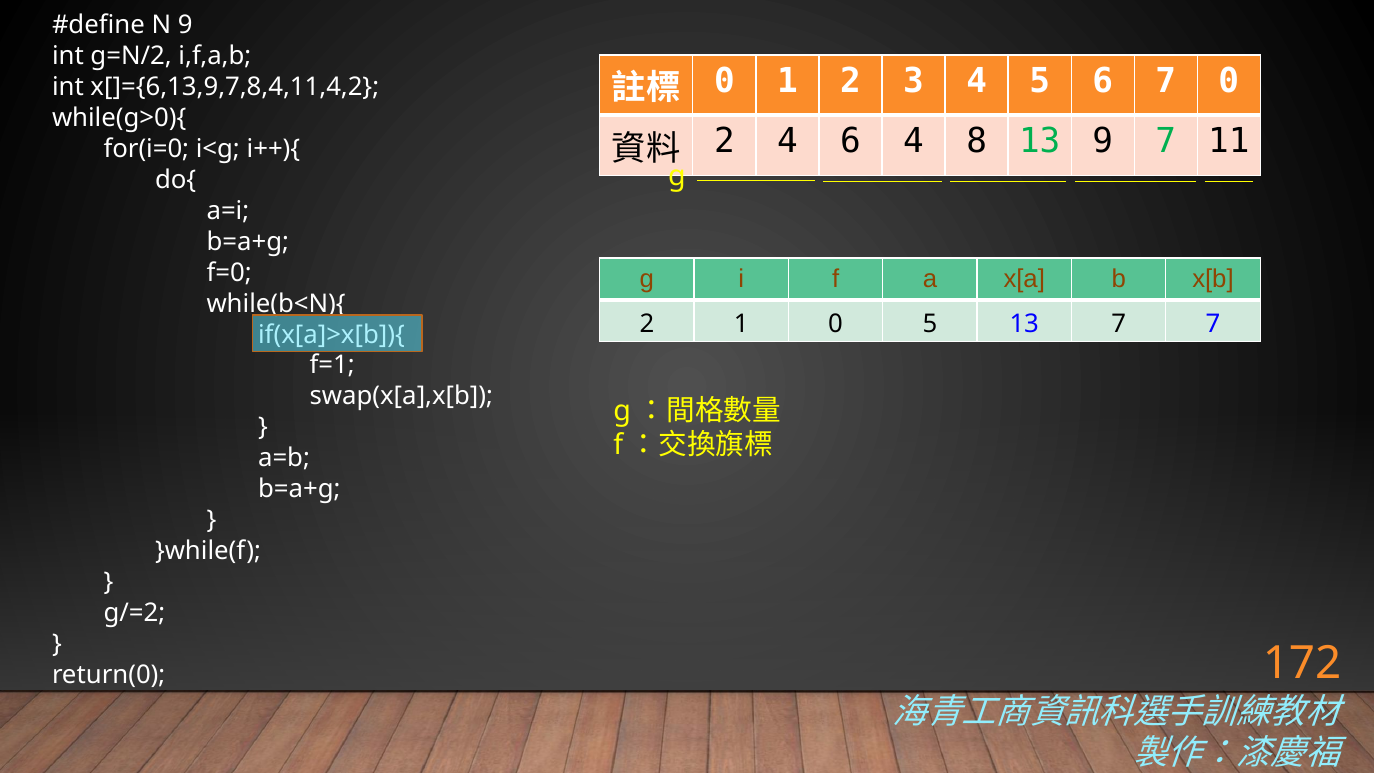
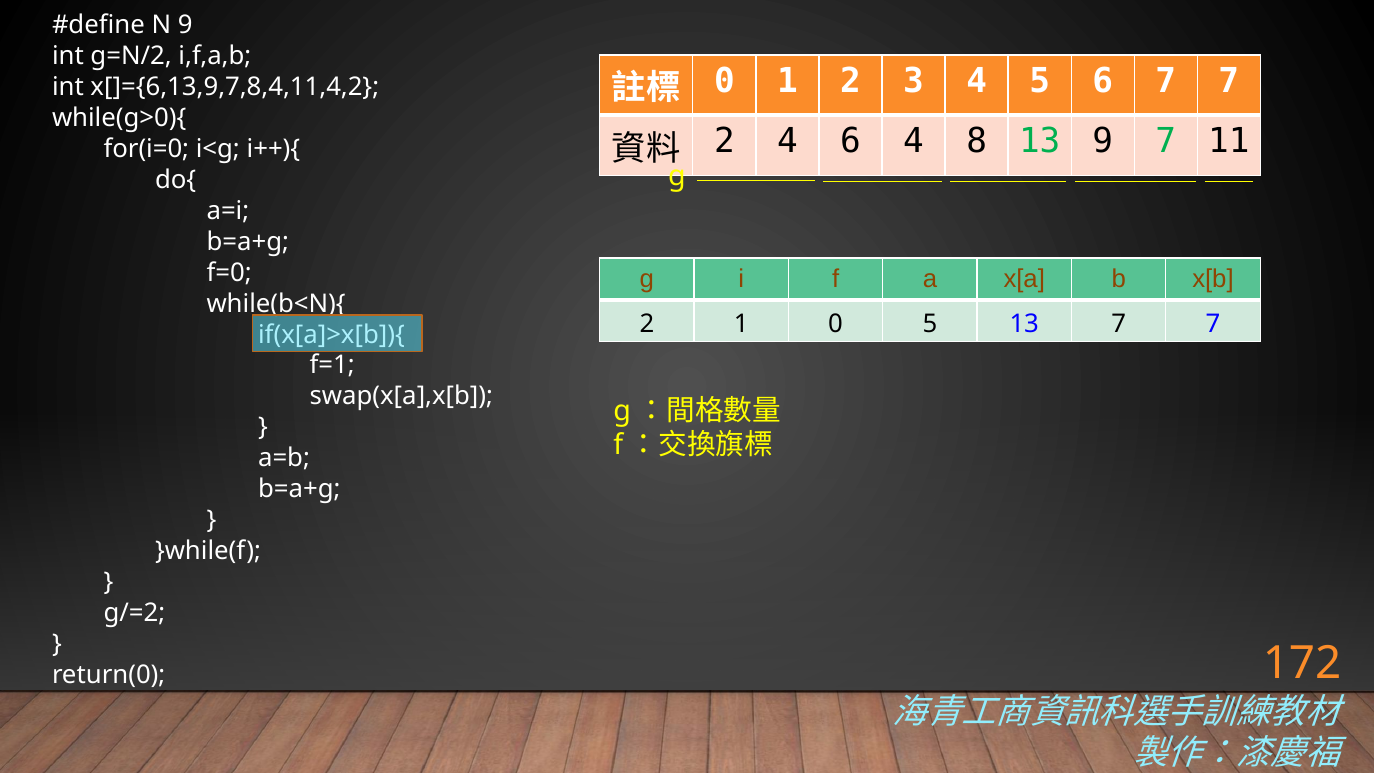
6 7 0: 0 -> 7
